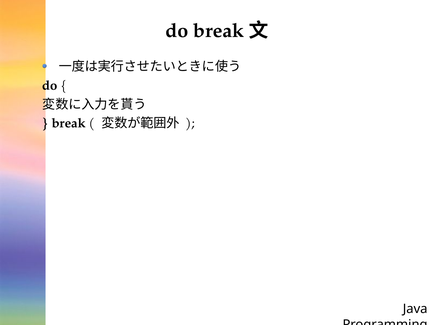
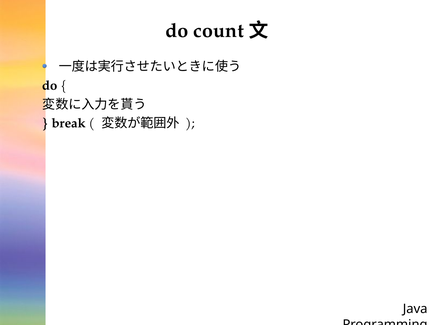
do break: break -> count
